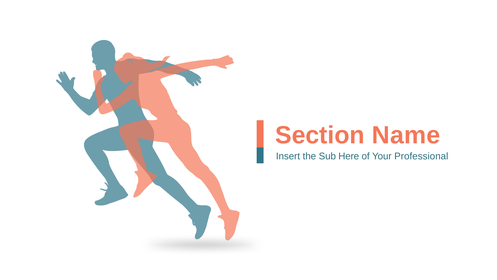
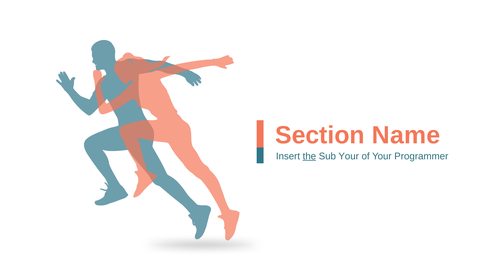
the underline: none -> present
Sub Here: Here -> Your
Professional: Professional -> Programmer
